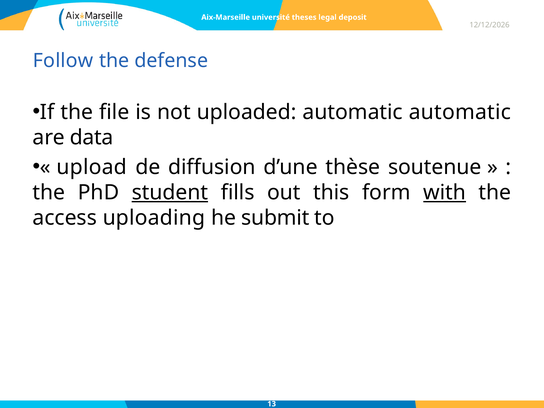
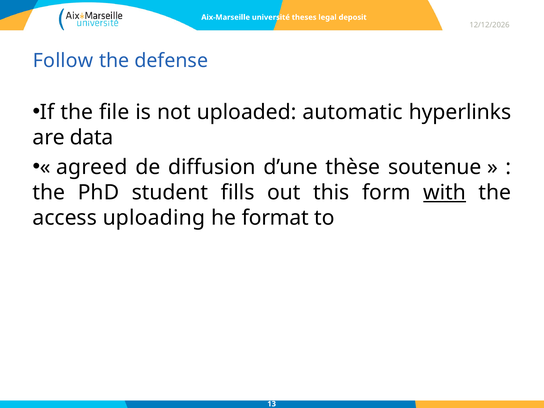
automatic automatic: automatic -> hyperlinks
upload: upload -> agreed
student underline: present -> none
submit: submit -> format
